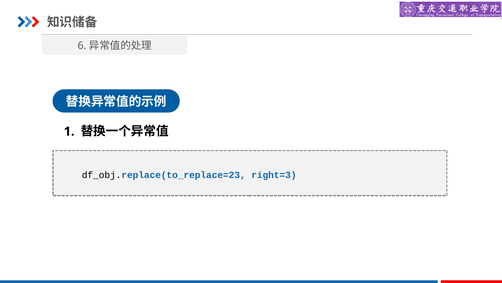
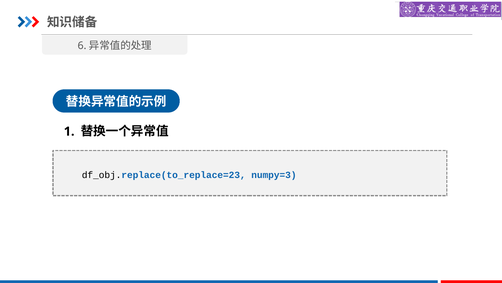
right=3: right=3 -> numpy=3
